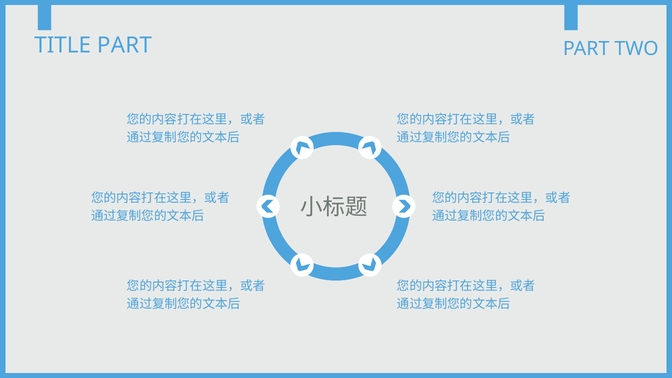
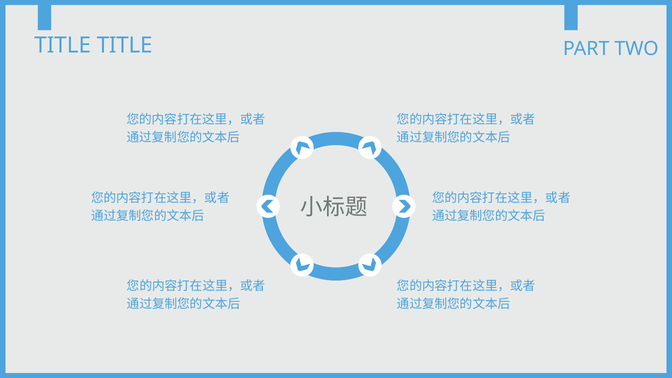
TITLE PART: PART -> TITLE
